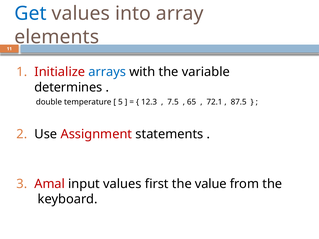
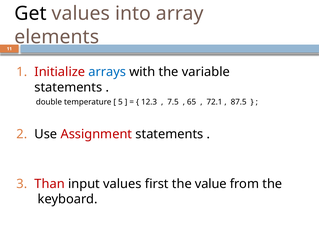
Get colour: blue -> black
determines at (68, 87): determines -> statements
Amal: Amal -> Than
